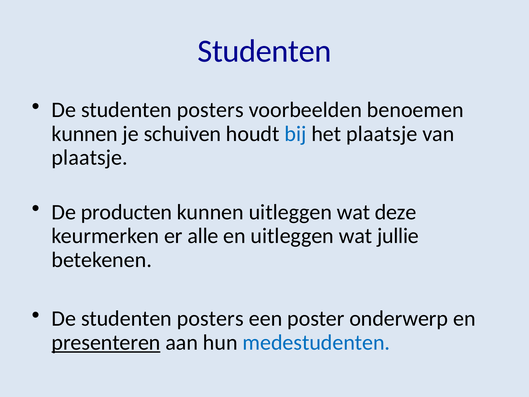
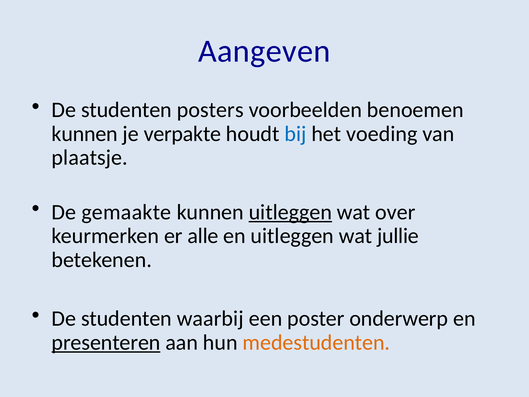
Studenten at (265, 51): Studenten -> Aangeven
schuiven: schuiven -> verpakte
het plaatsje: plaatsje -> voeding
producten: producten -> gemaakte
uitleggen at (290, 212) underline: none -> present
deze: deze -> over
posters at (210, 318): posters -> waarbij
medestudenten colour: blue -> orange
